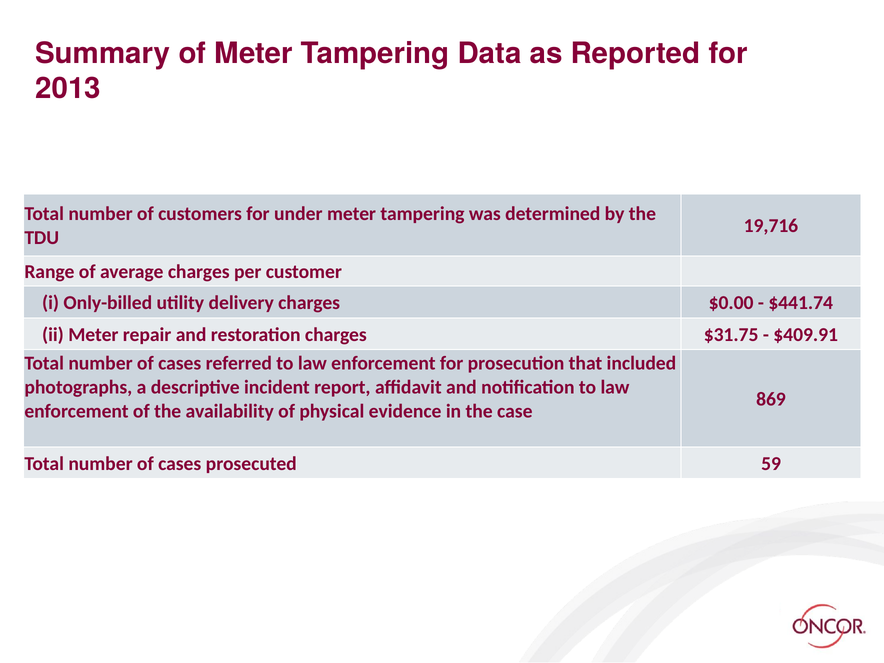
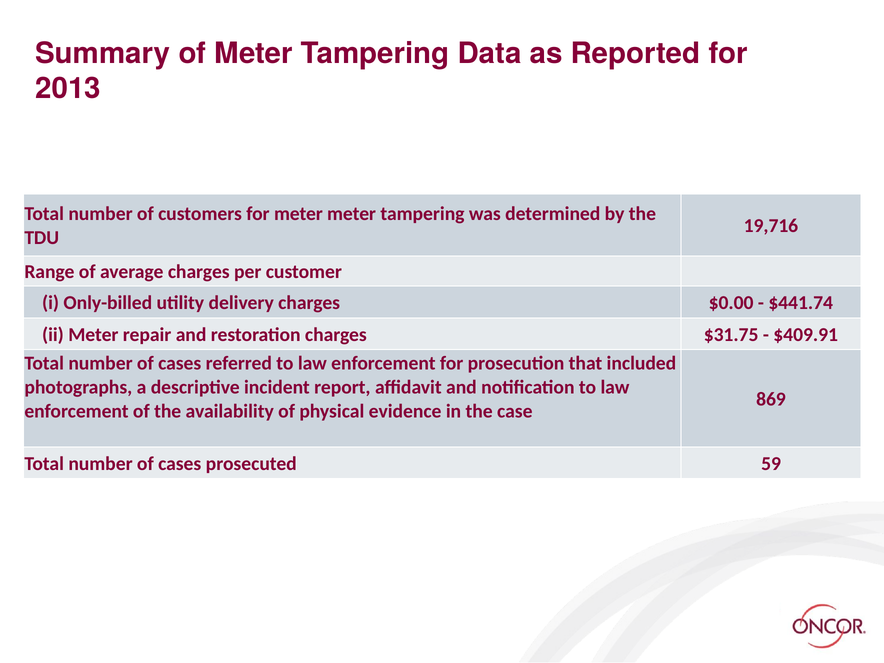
for under: under -> meter
